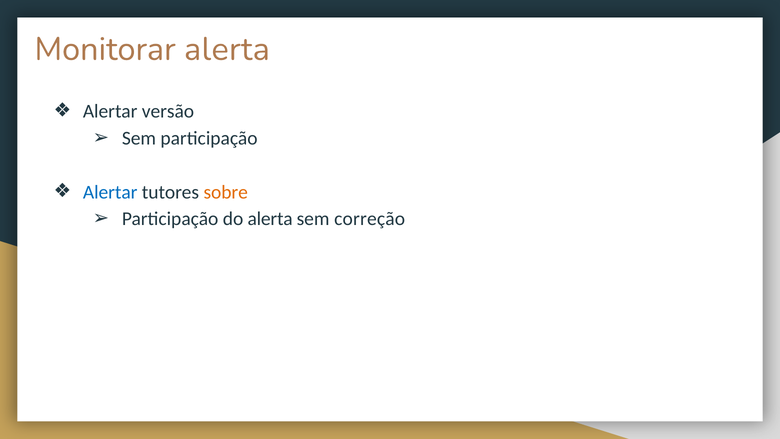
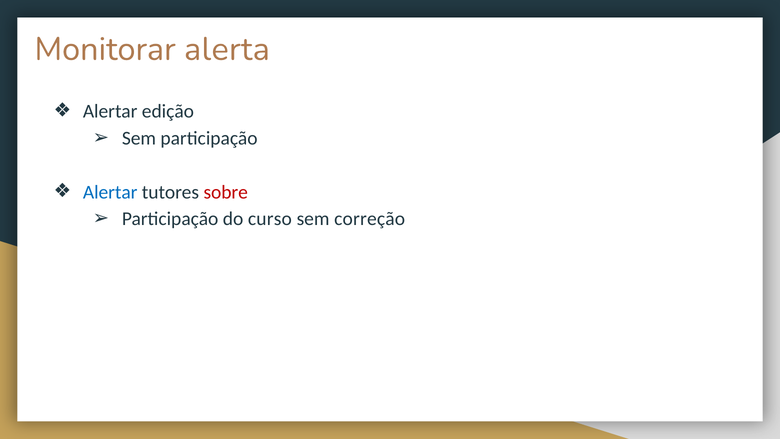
versão: versão -> edição
sobre colour: orange -> red
do alerta: alerta -> curso
